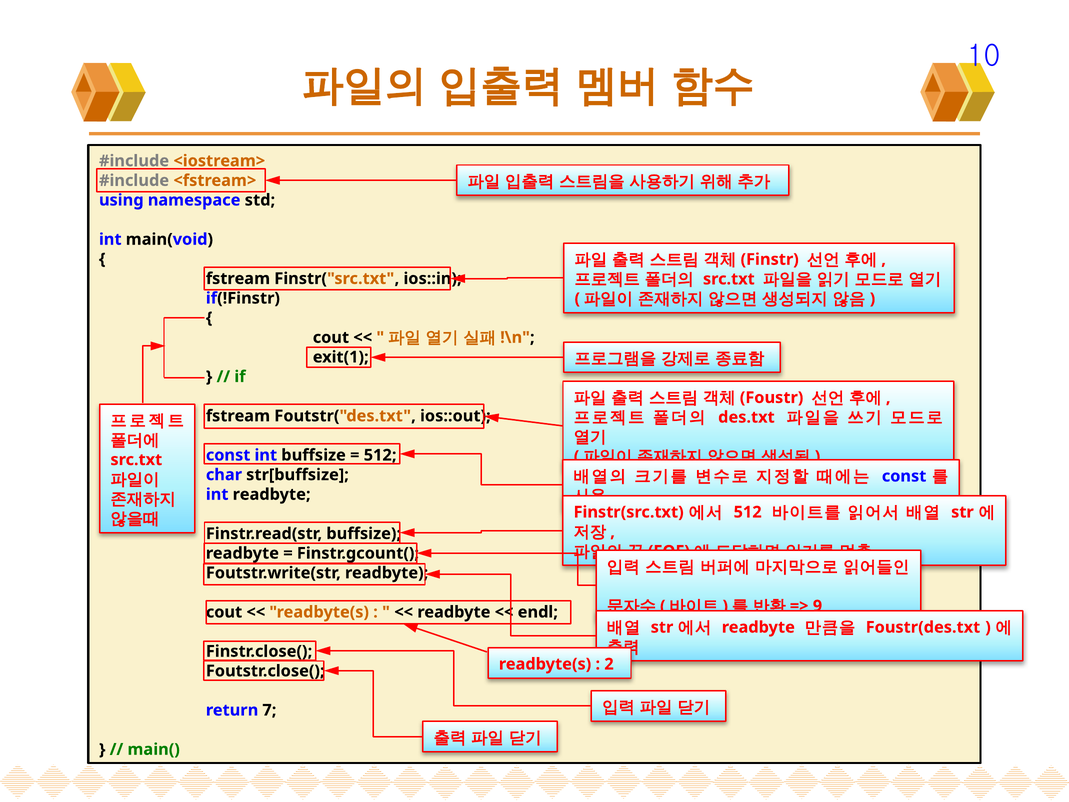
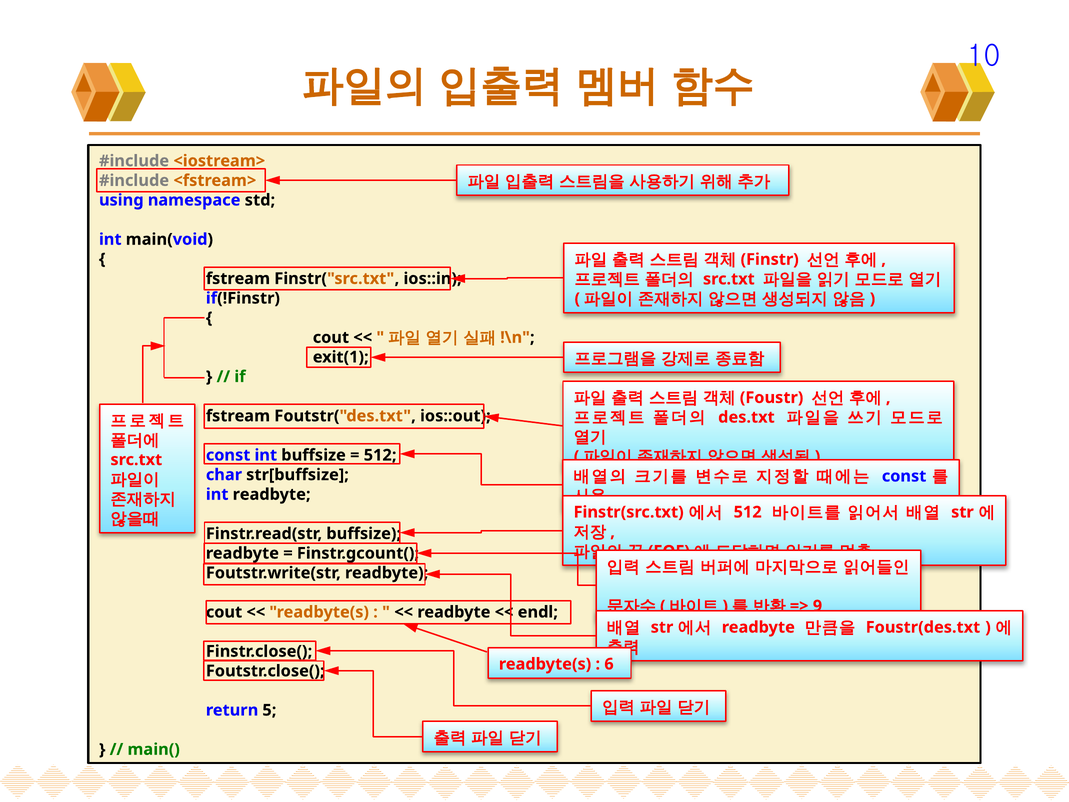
2: 2 -> 6
7: 7 -> 5
